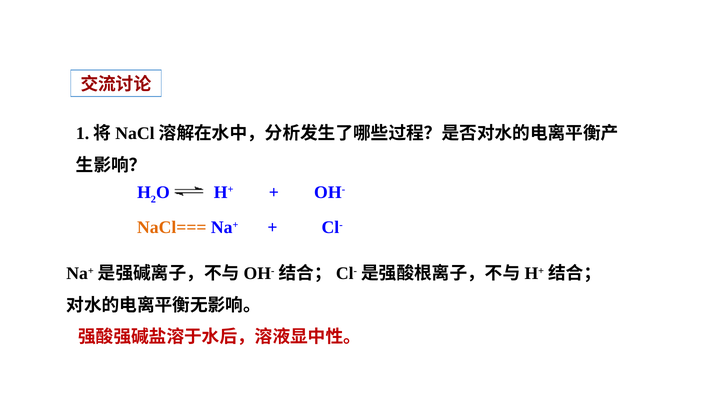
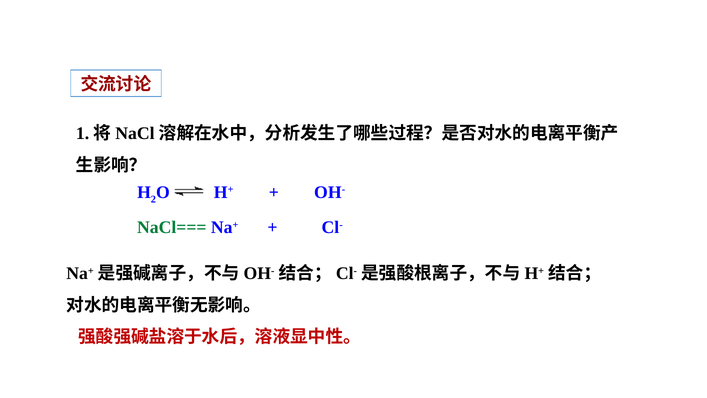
NaCl=== colour: orange -> green
